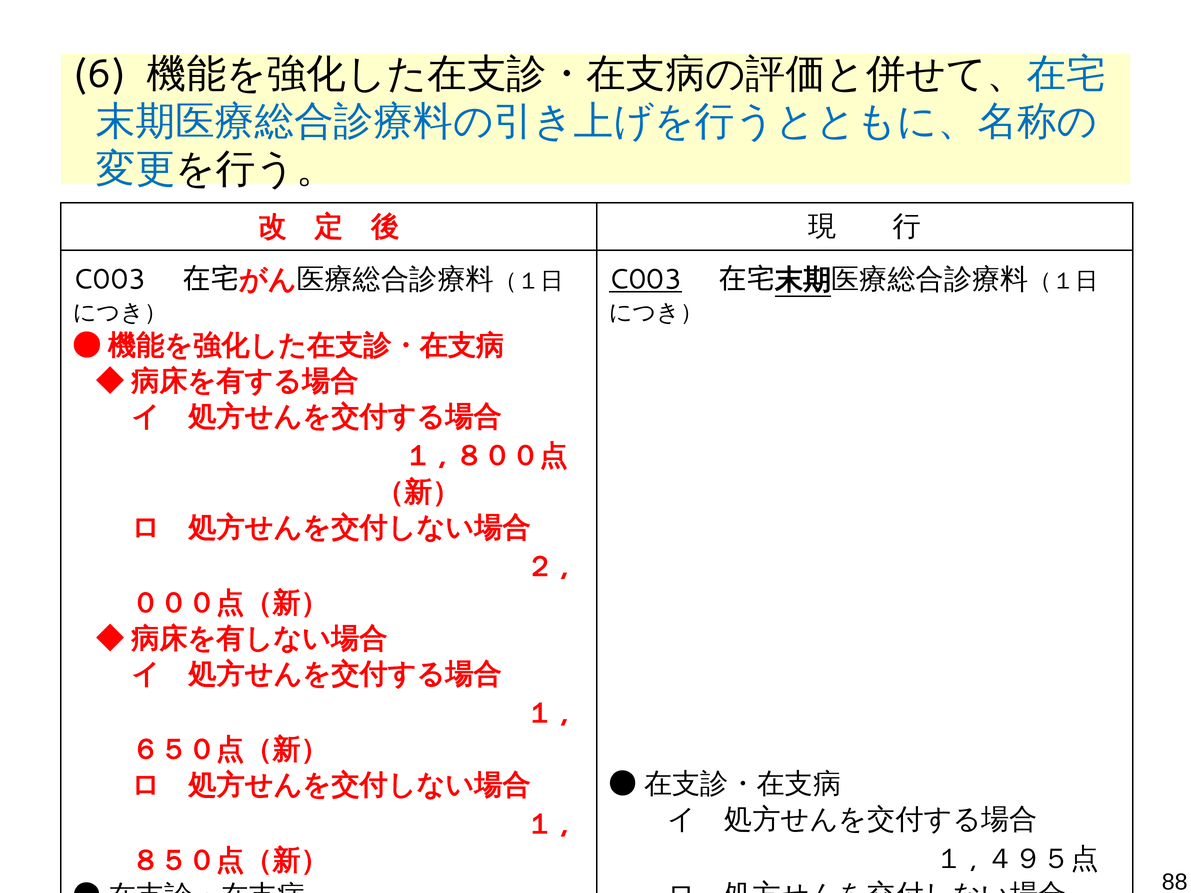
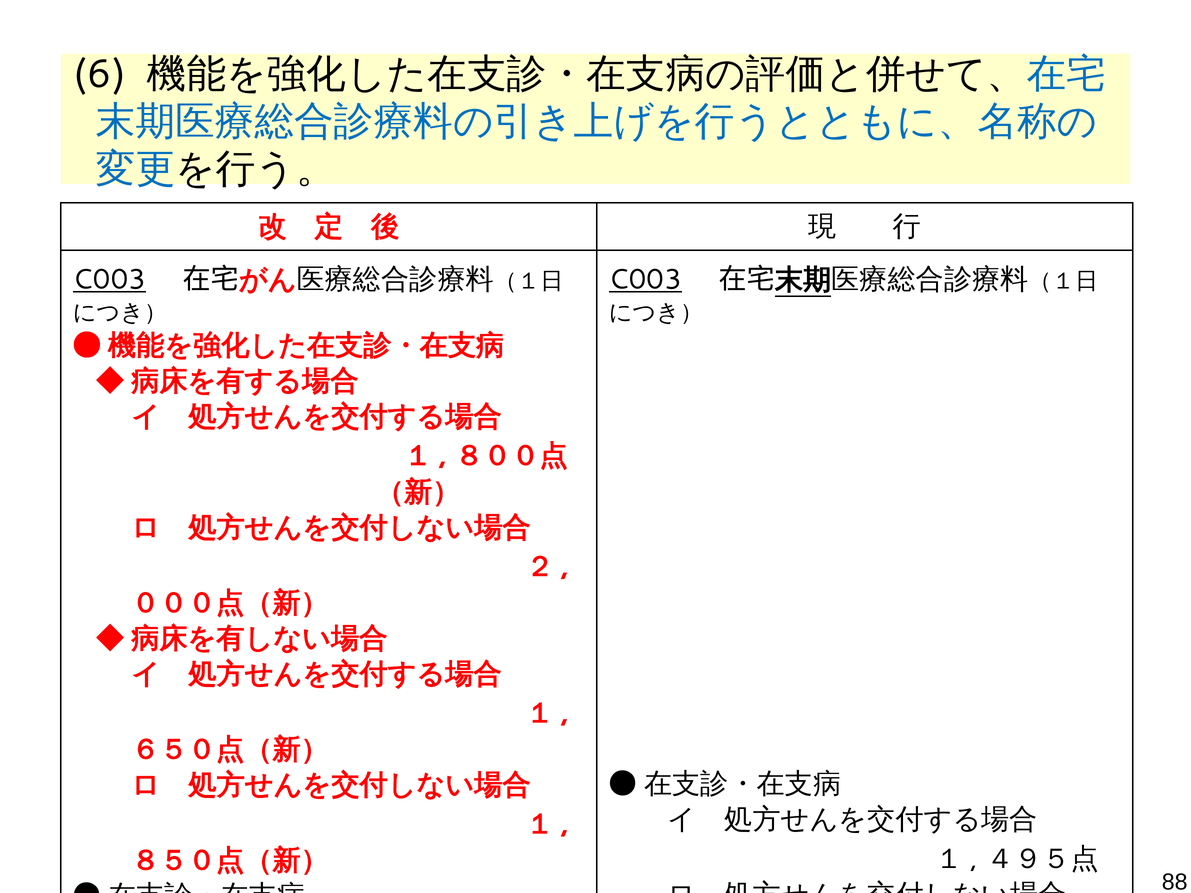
C003 at (110, 280) underline: none -> present
